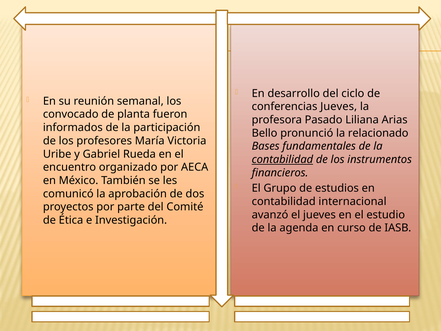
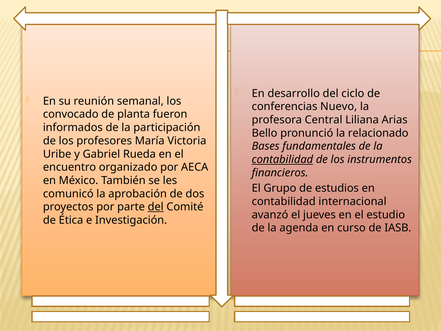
conferencias Jueves: Jueves -> Nuevo
Pasado: Pasado -> Central
del at (156, 207) underline: none -> present
